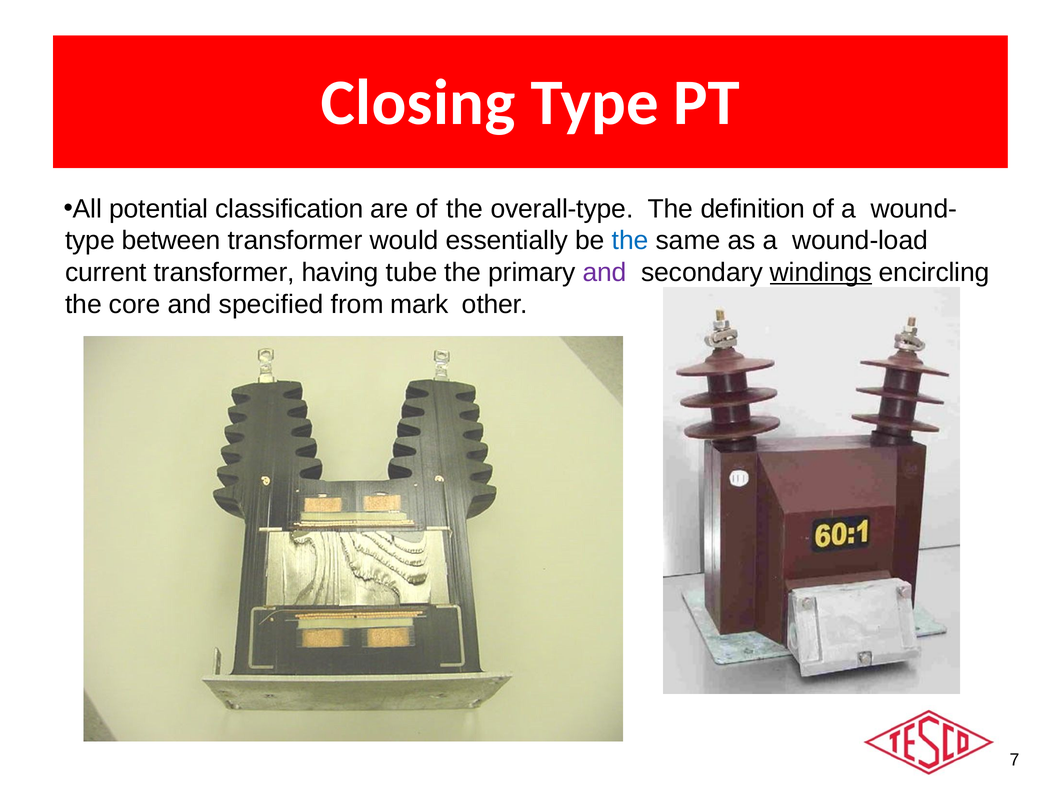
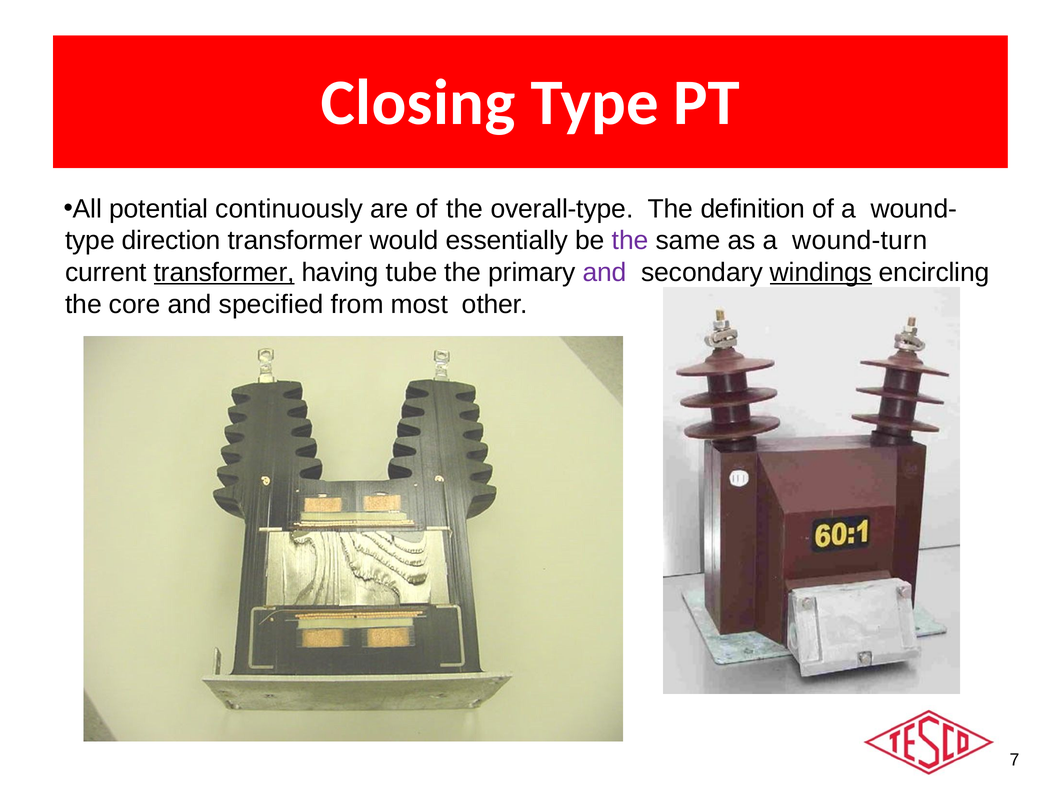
classification: classification -> continuously
between: between -> direction
the at (630, 241) colour: blue -> purple
wound-load: wound-load -> wound-turn
transformer at (224, 272) underline: none -> present
mark: mark -> most
